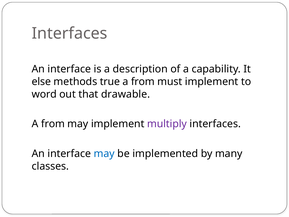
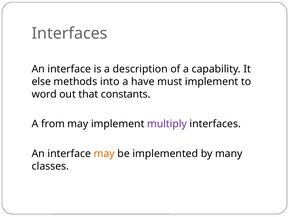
true: true -> into
from at (143, 82): from -> have
drawable: drawable -> constants
may at (104, 153) colour: blue -> orange
